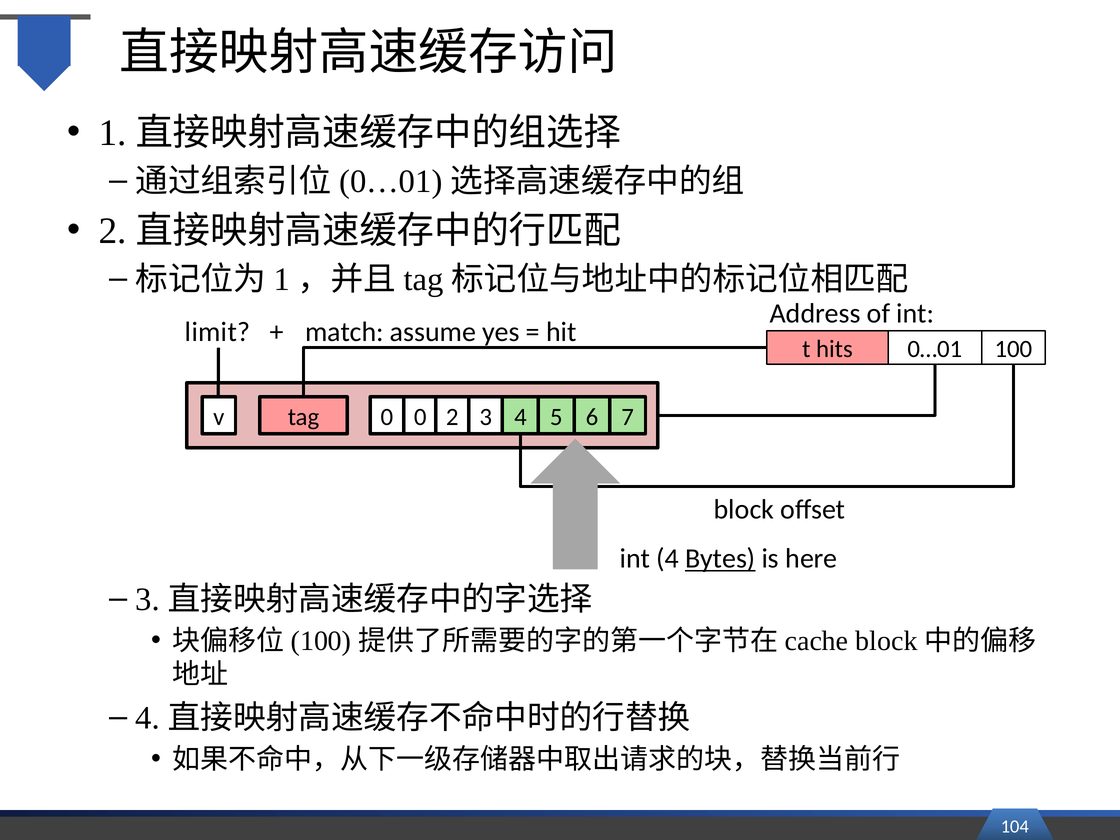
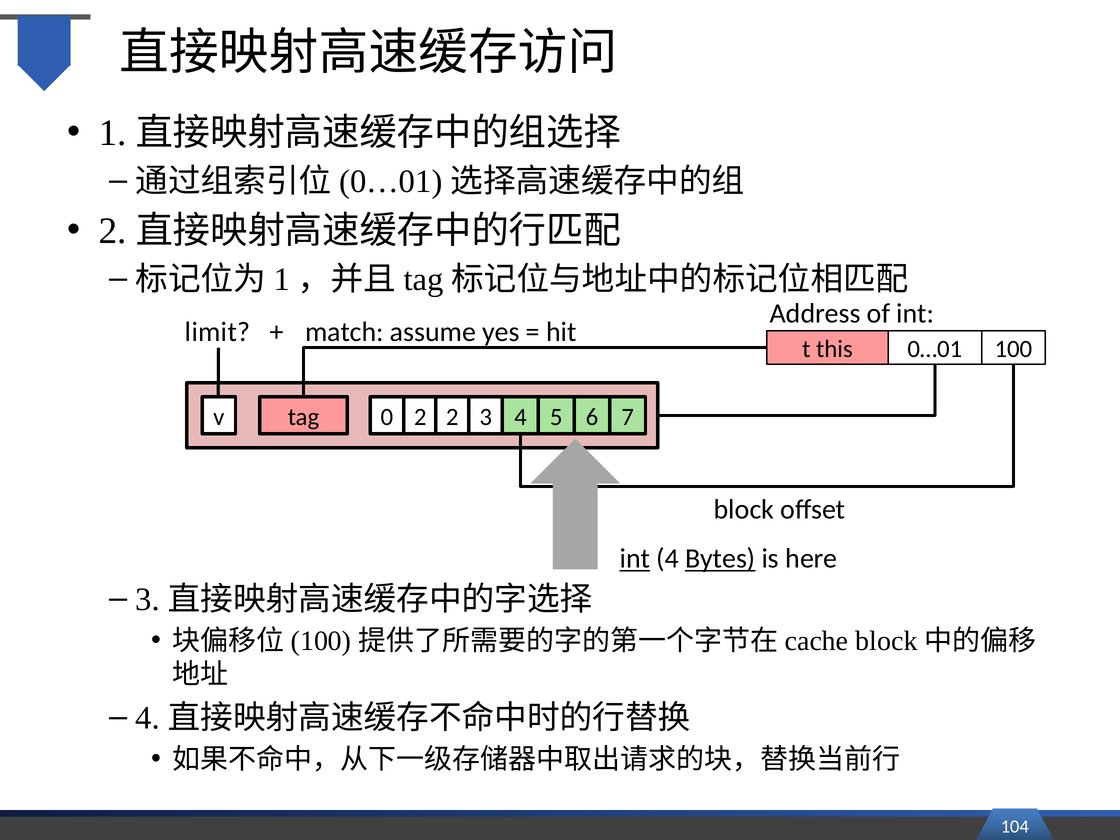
hits: hits -> this
0 0: 0 -> 2
int at (635, 559) underline: none -> present
